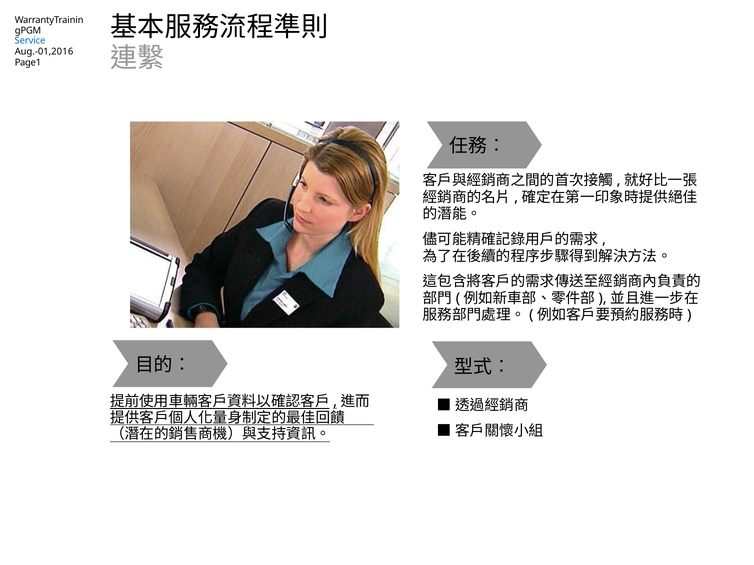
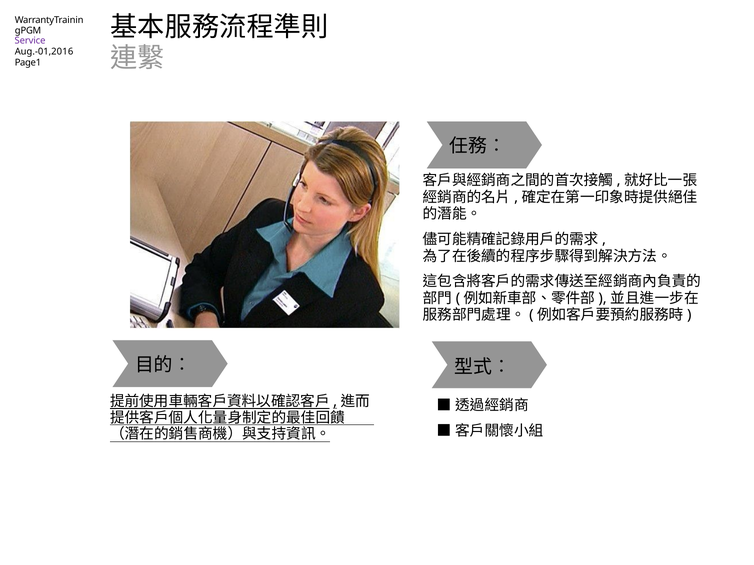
Service colour: blue -> purple
